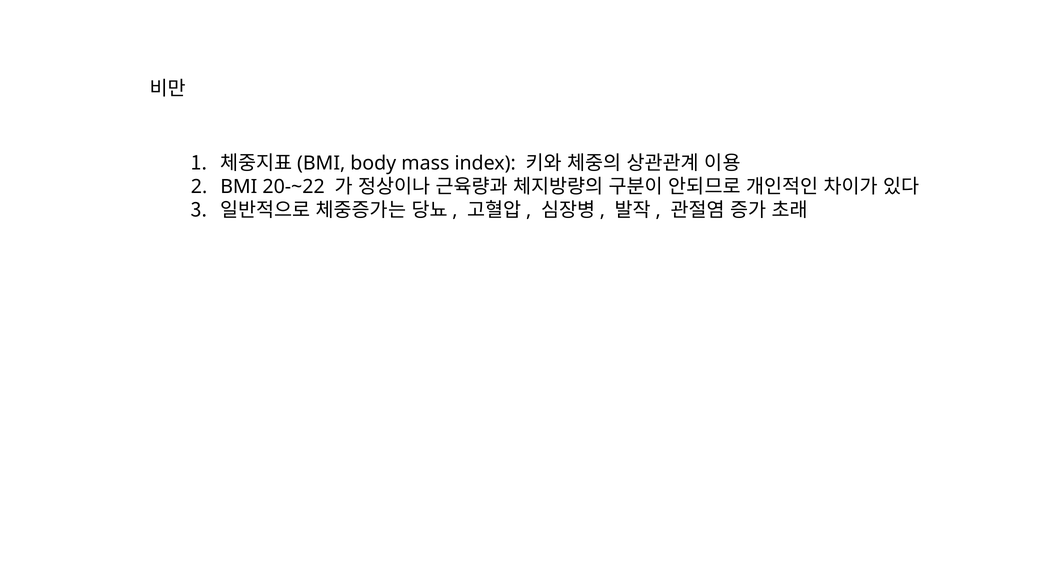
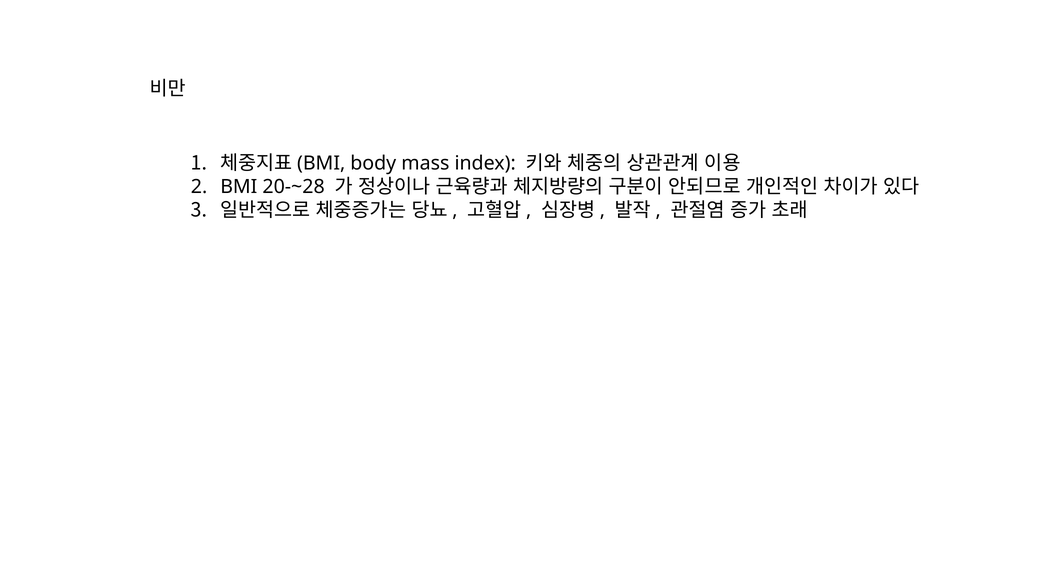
20-~22: 20-~22 -> 20-~28
